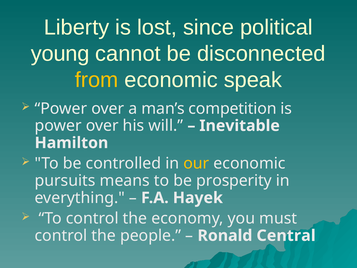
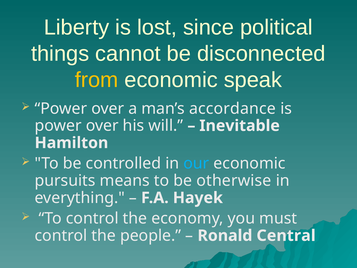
young: young -> things
competition: competition -> accordance
our colour: yellow -> light blue
prosperity: prosperity -> otherwise
